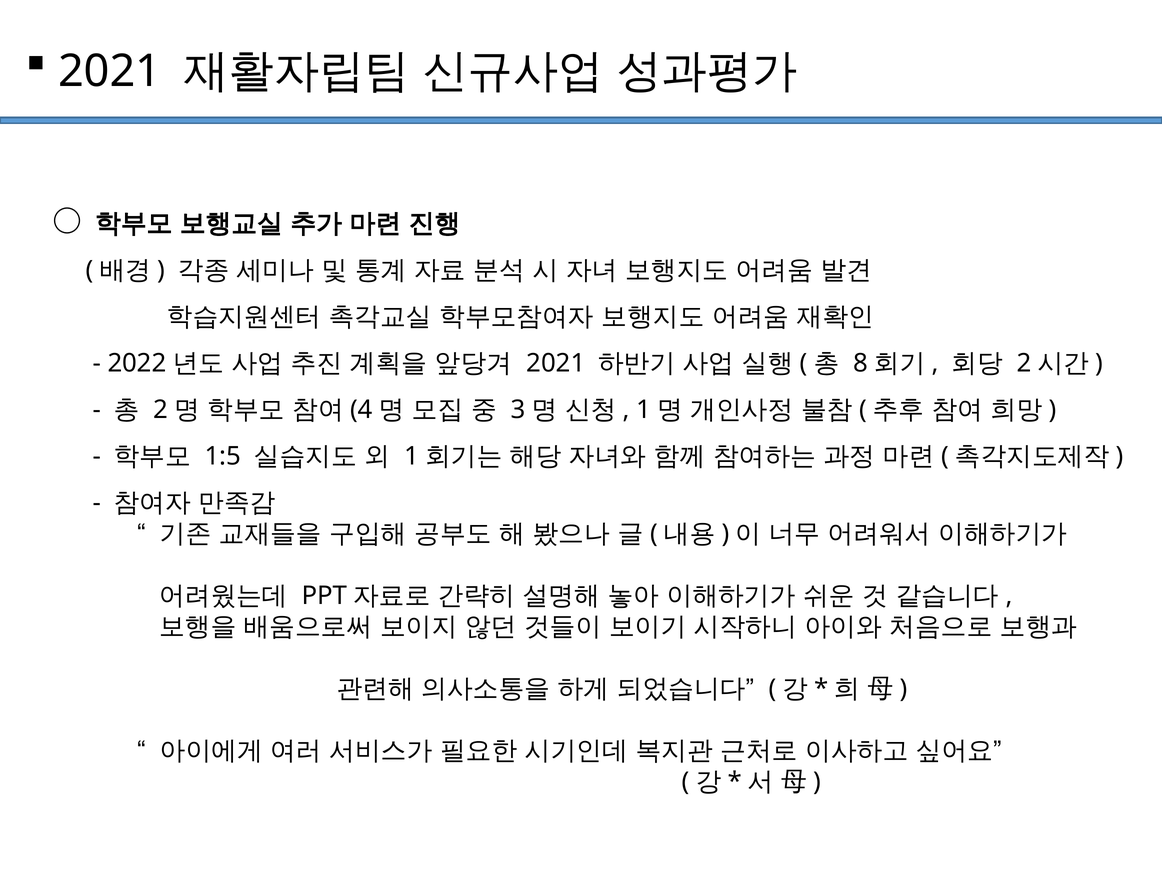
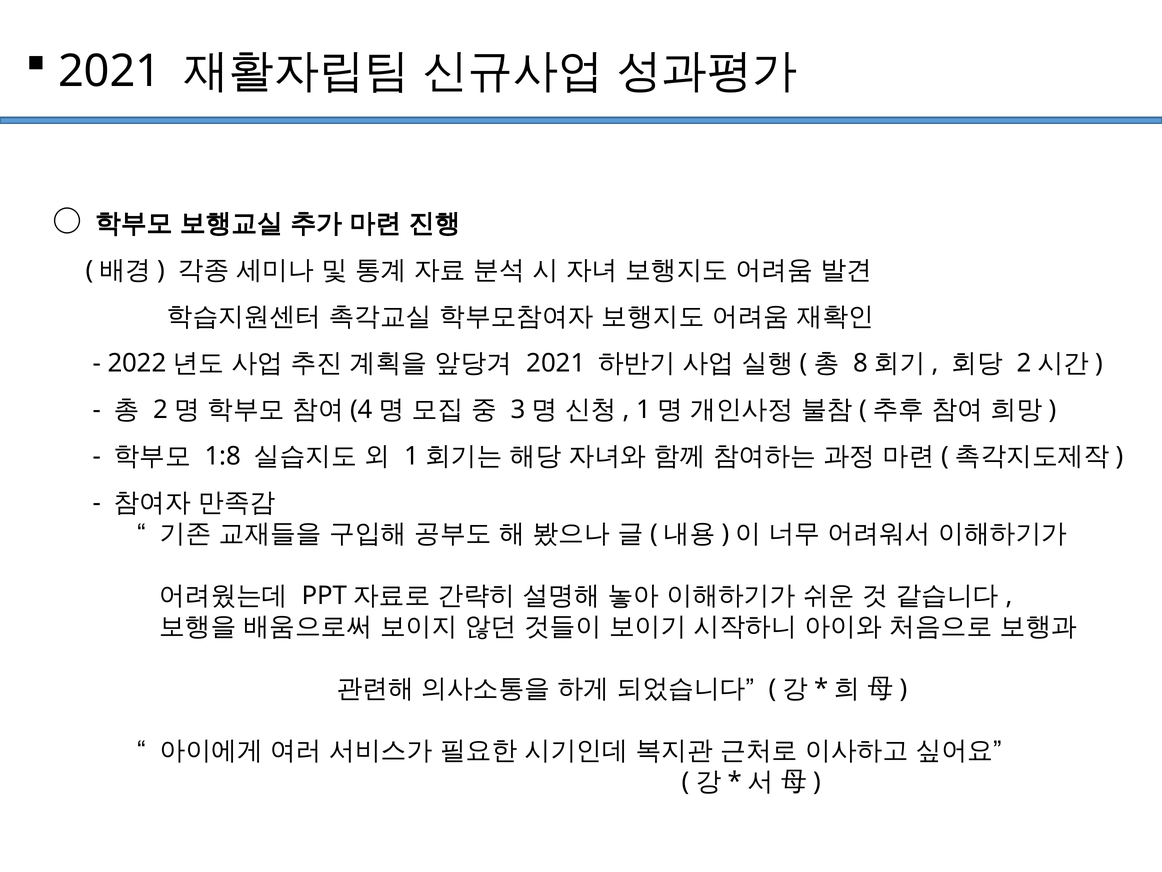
1:5: 1:5 -> 1:8
